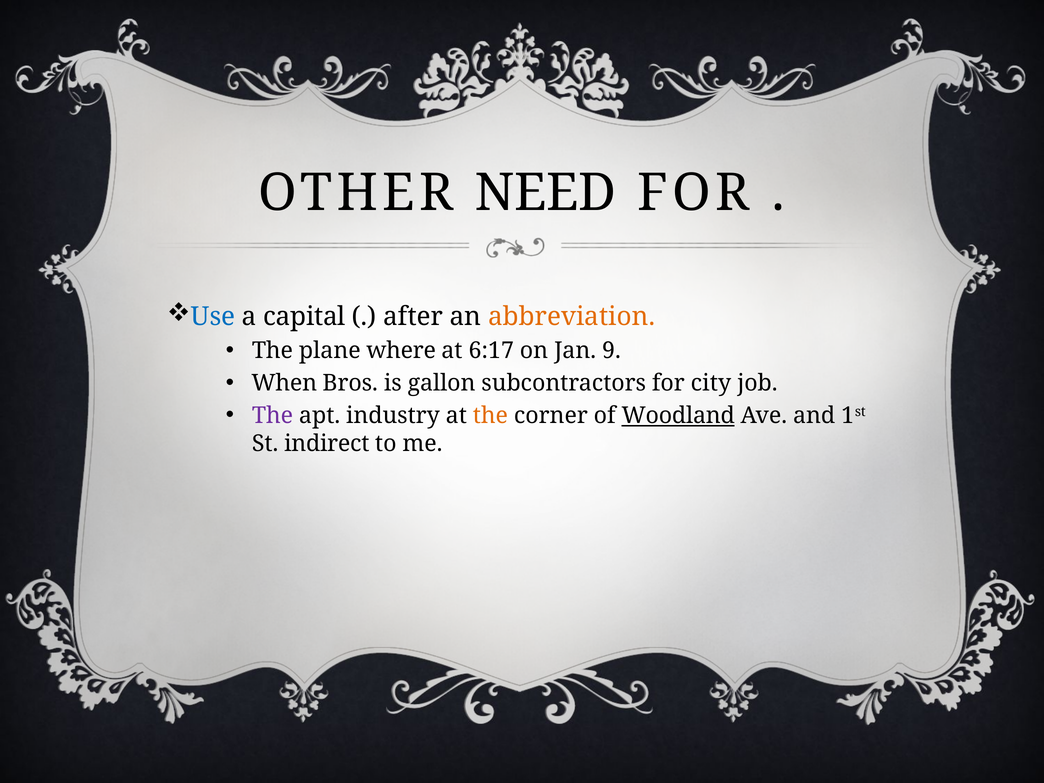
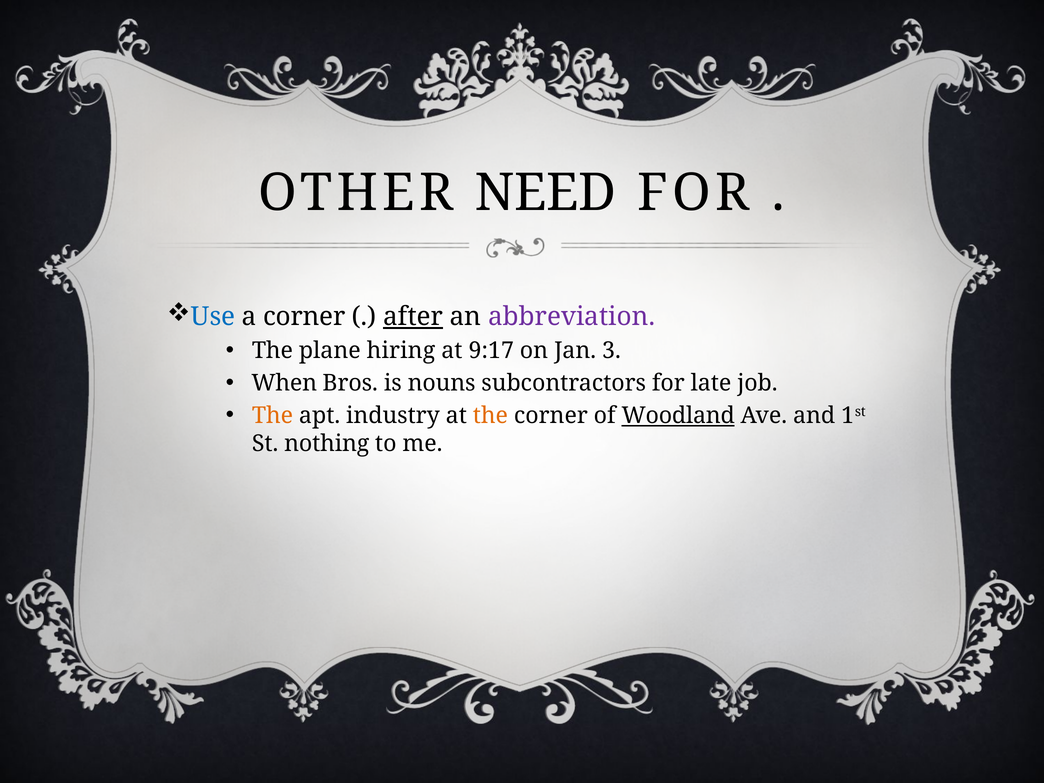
a capital: capital -> corner
after underline: none -> present
abbreviation colour: orange -> purple
where: where -> hiring
6:17: 6:17 -> 9:17
9: 9 -> 3
gallon: gallon -> nouns
city: city -> late
The at (272, 416) colour: purple -> orange
indirect: indirect -> nothing
